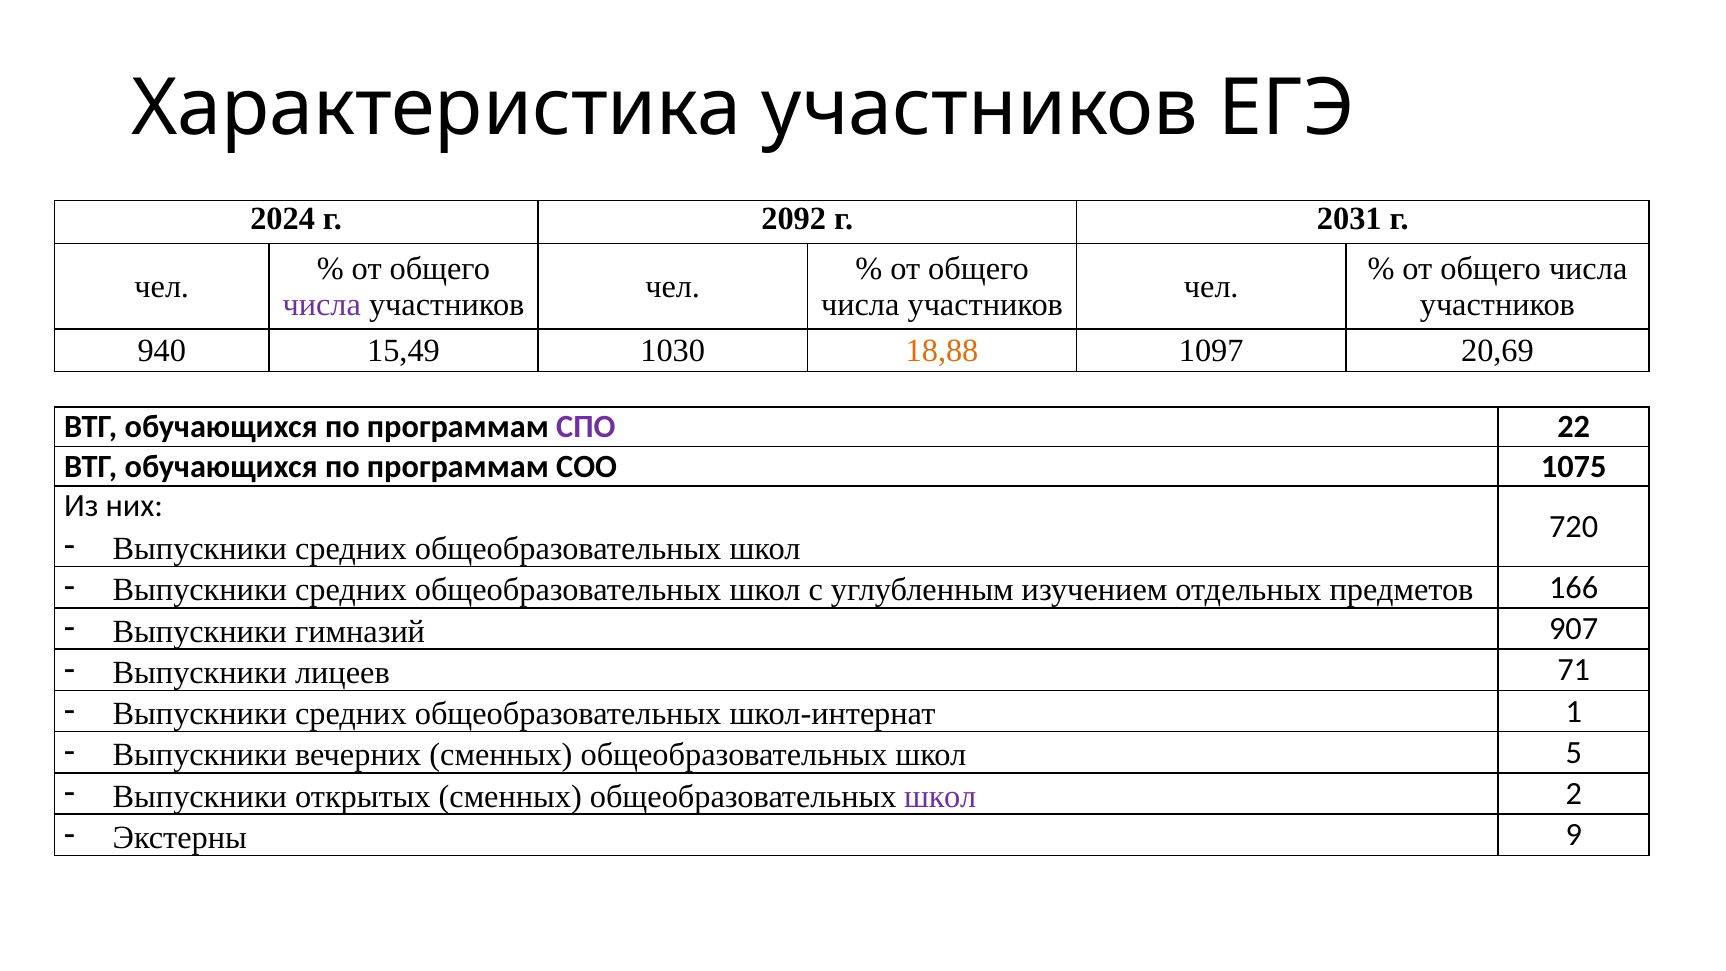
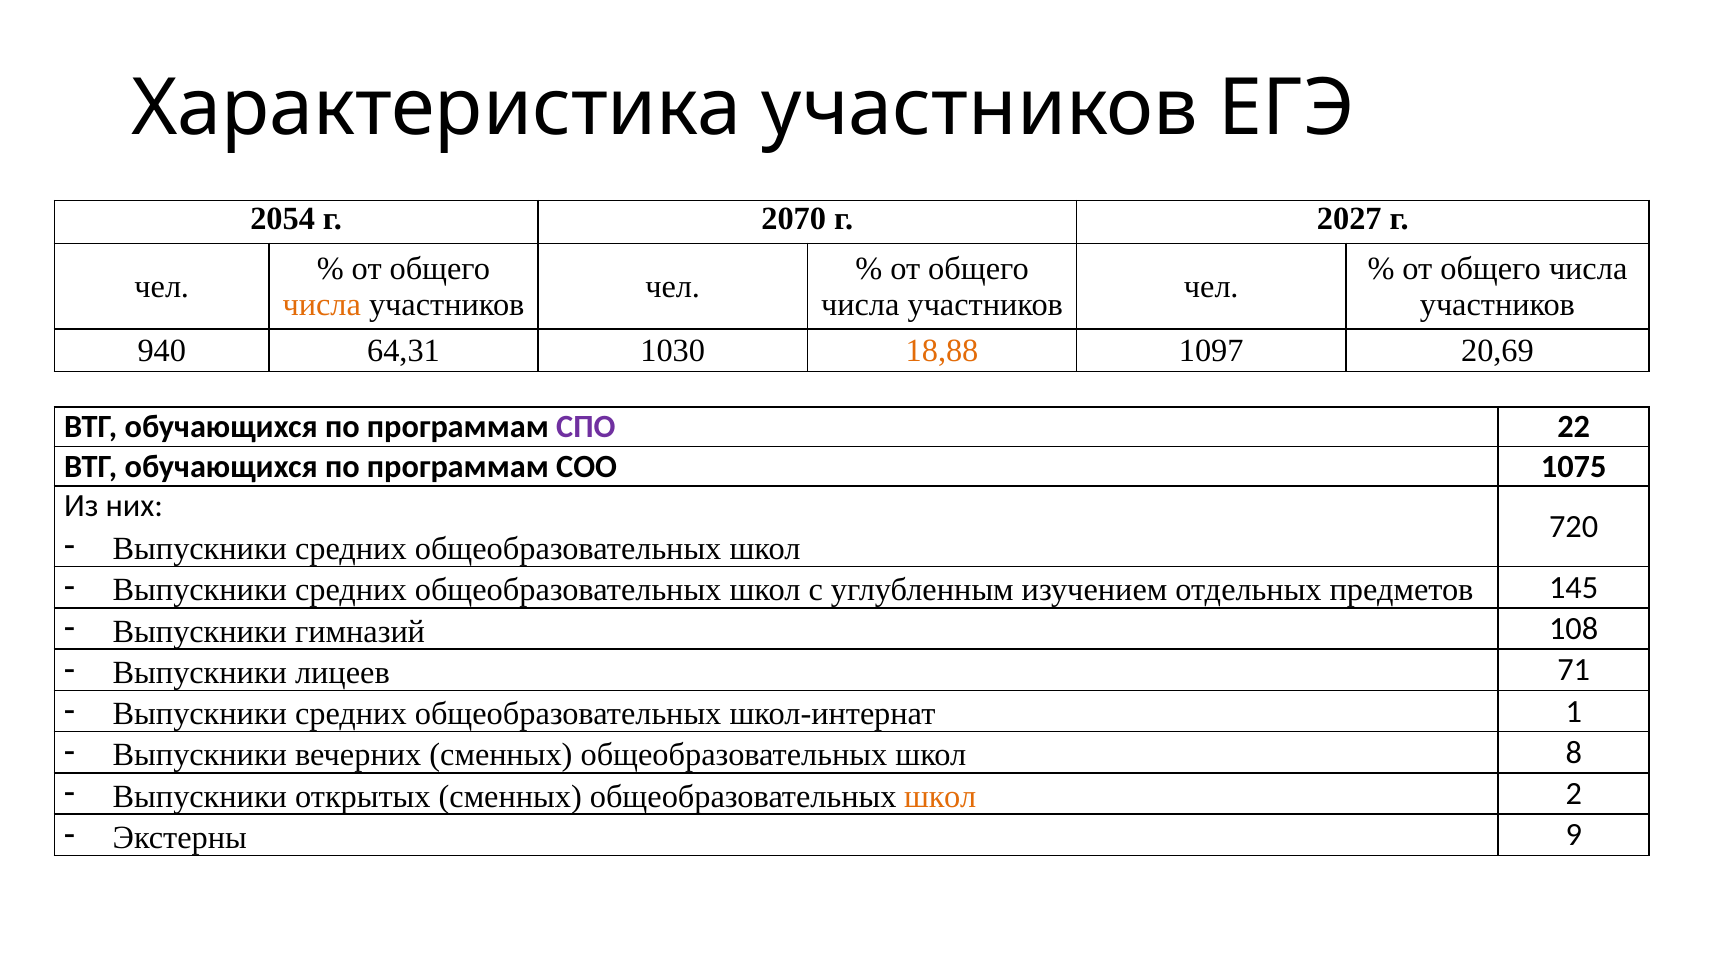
2024: 2024 -> 2054
2092: 2092 -> 2070
2031: 2031 -> 2027
числа at (322, 304) colour: purple -> orange
15,49: 15,49 -> 64,31
166: 166 -> 145
907: 907 -> 108
5: 5 -> 8
школ at (940, 796) colour: purple -> orange
